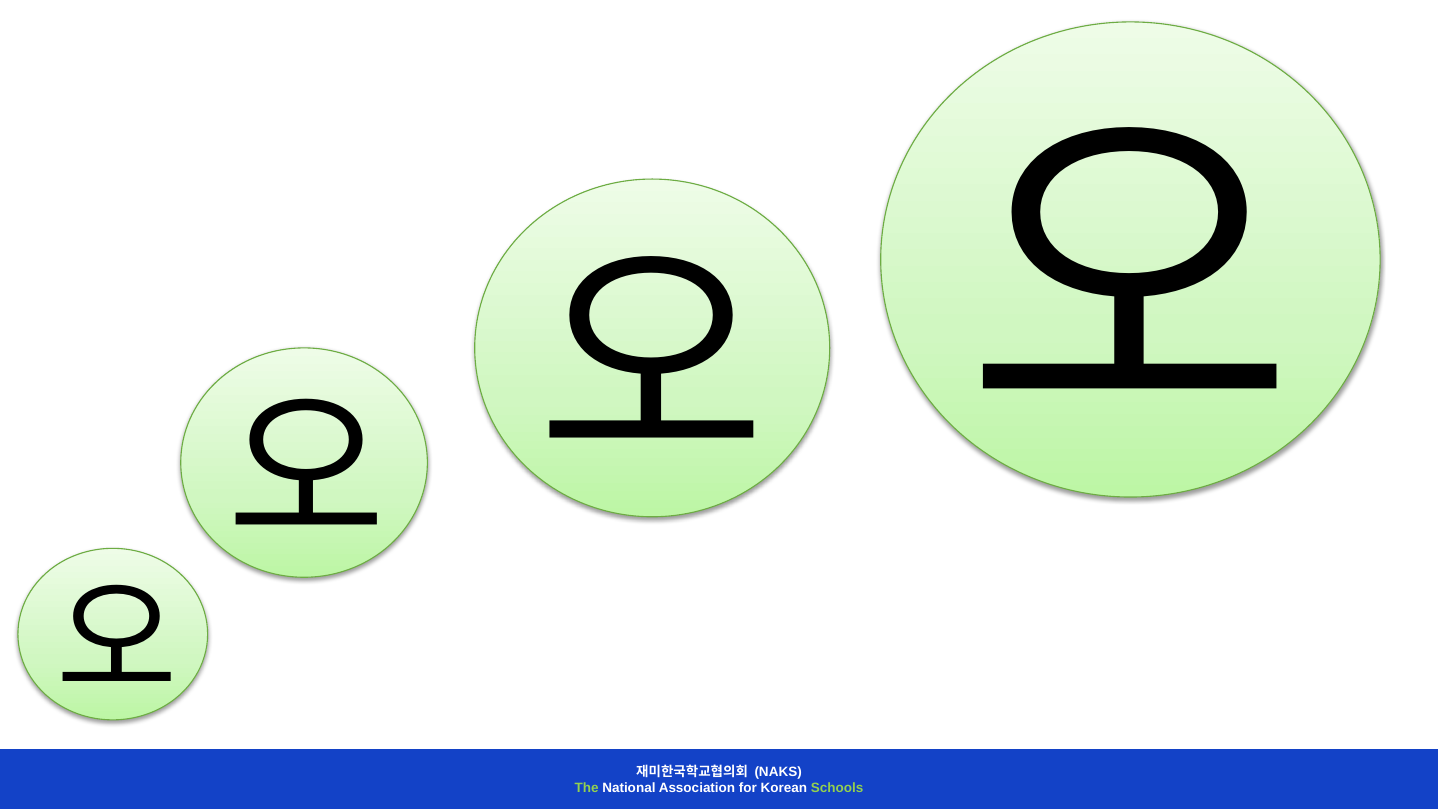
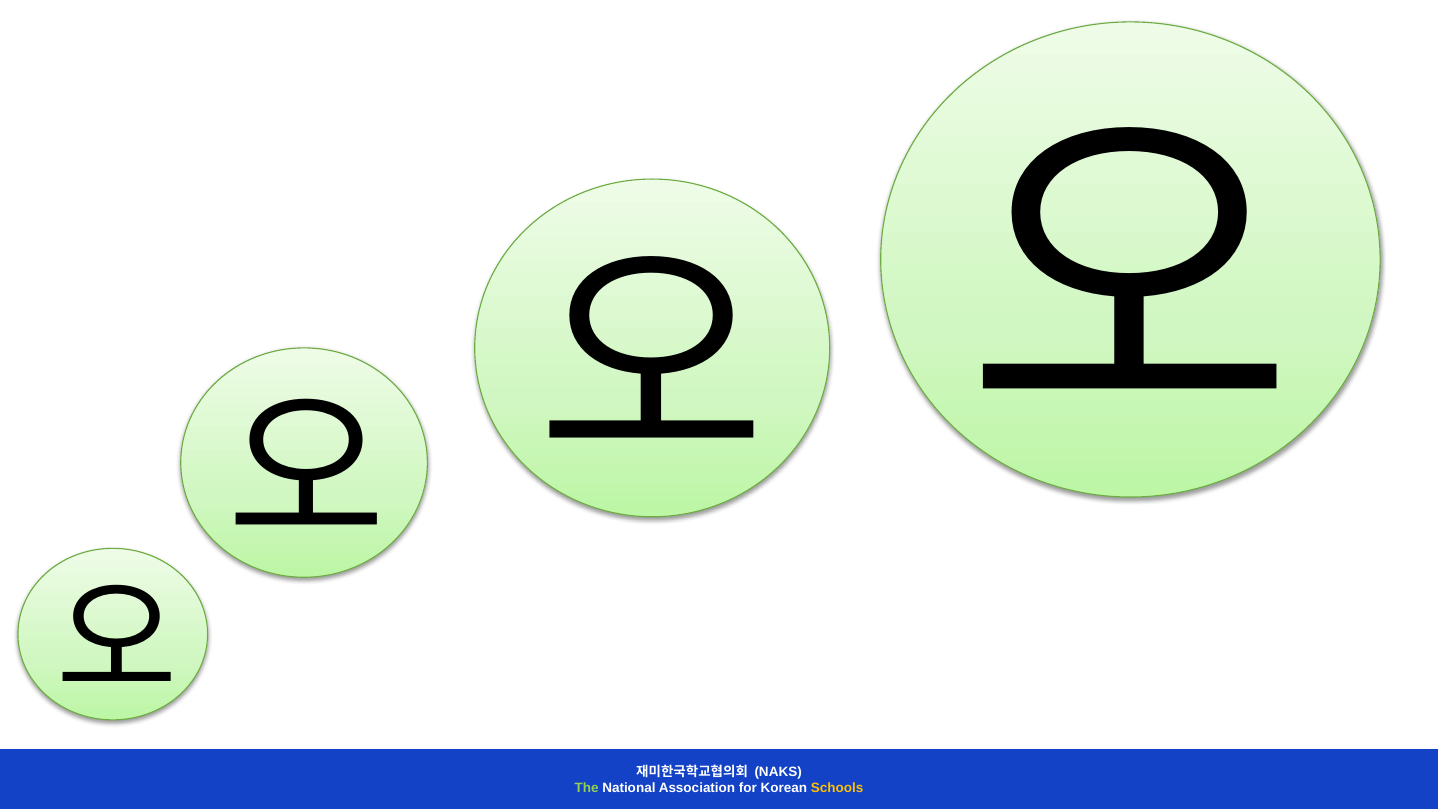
Schools colour: light green -> yellow
